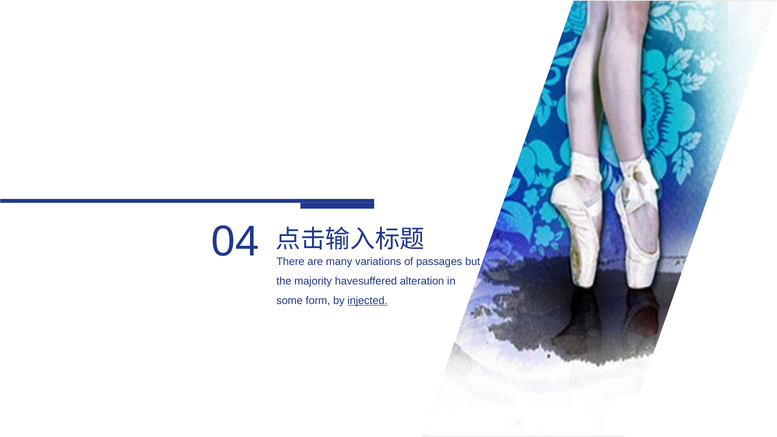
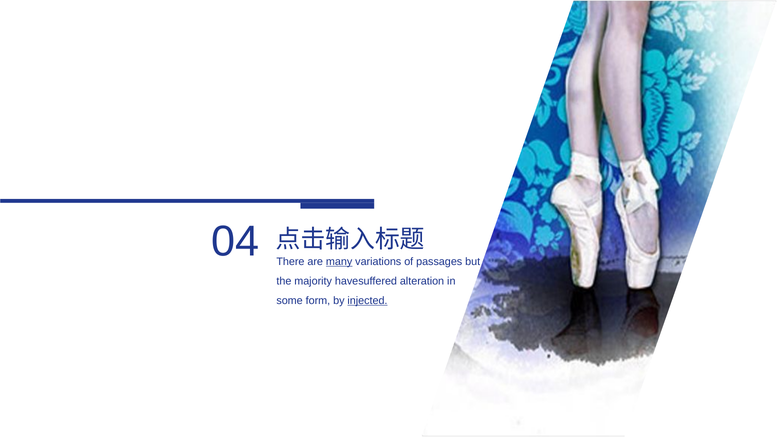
many underline: none -> present
